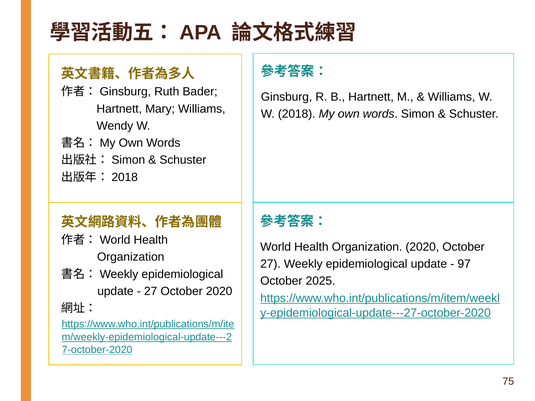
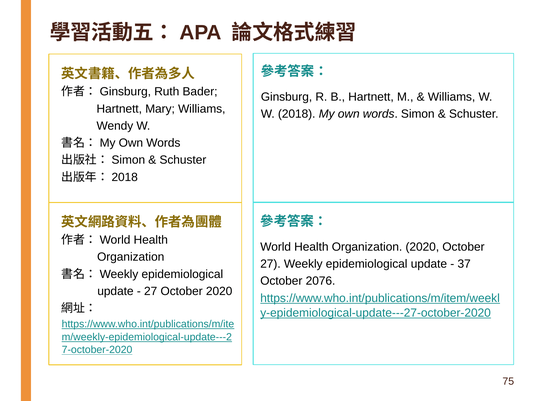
97: 97 -> 37
2025: 2025 -> 2076
